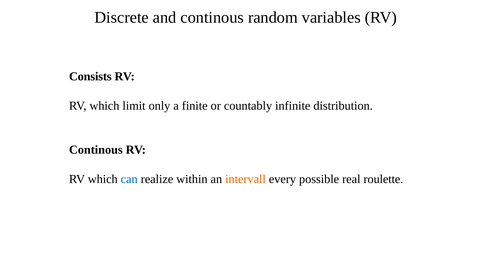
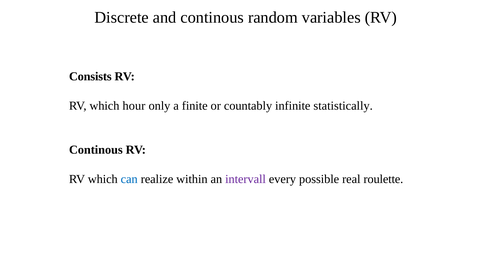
limit: limit -> hour
distribution: distribution -> statistically
intervall colour: orange -> purple
